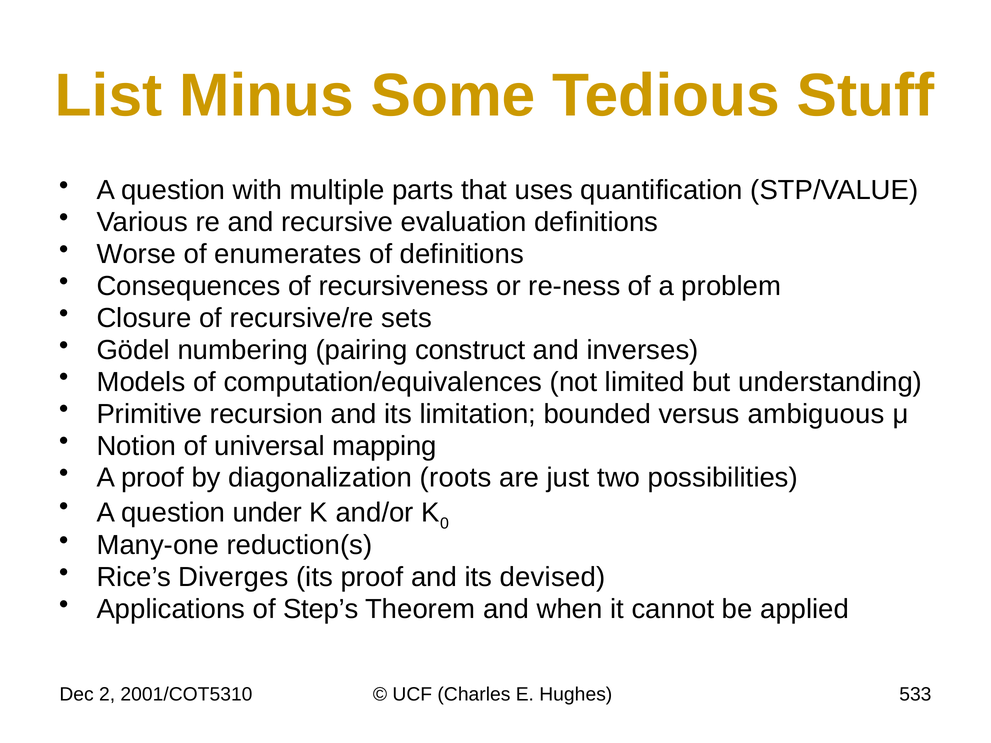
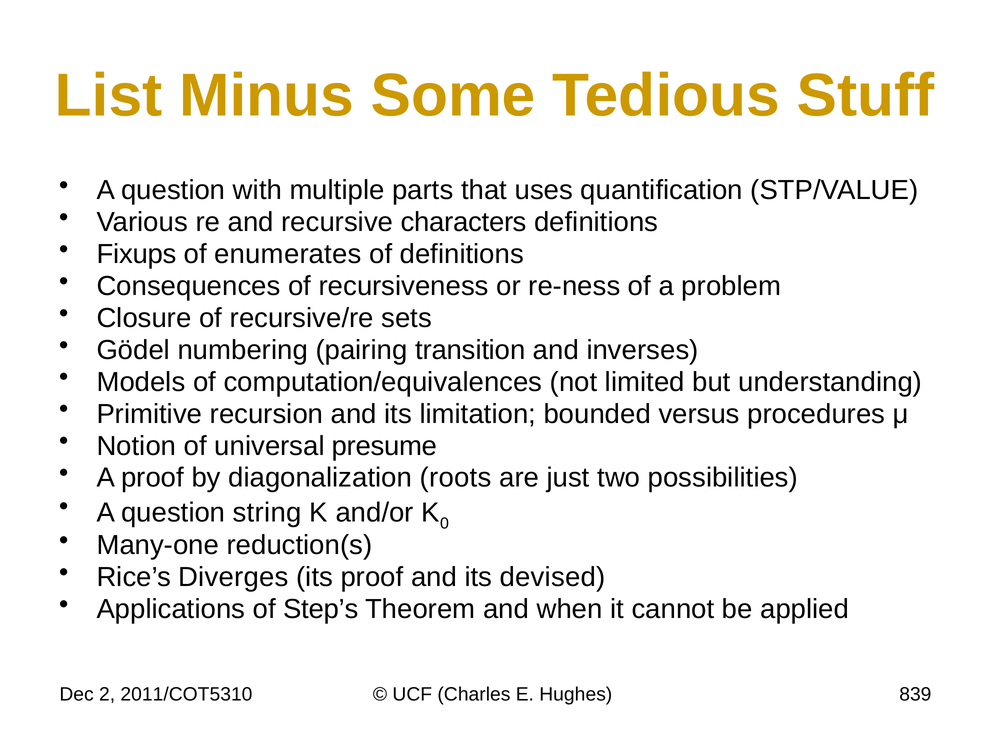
evaluation: evaluation -> characters
Worse: Worse -> Fixups
construct: construct -> transition
ambiguous: ambiguous -> procedures
mapping: mapping -> presume
under: under -> string
2001/COT5310: 2001/COT5310 -> 2011/COT5310
533: 533 -> 839
